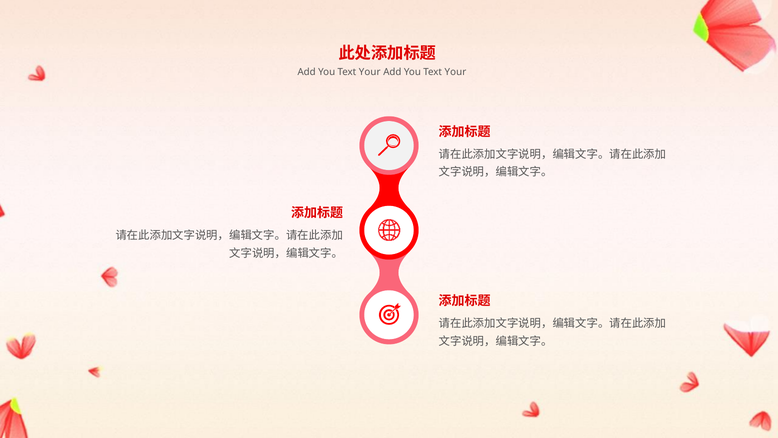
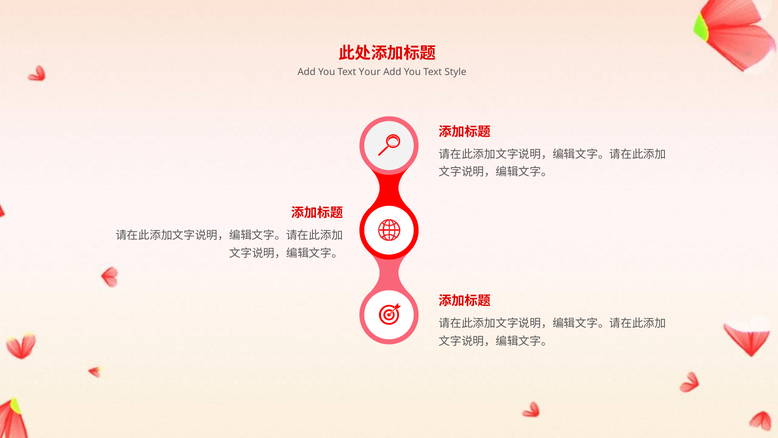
Your at (455, 72): Your -> Style
